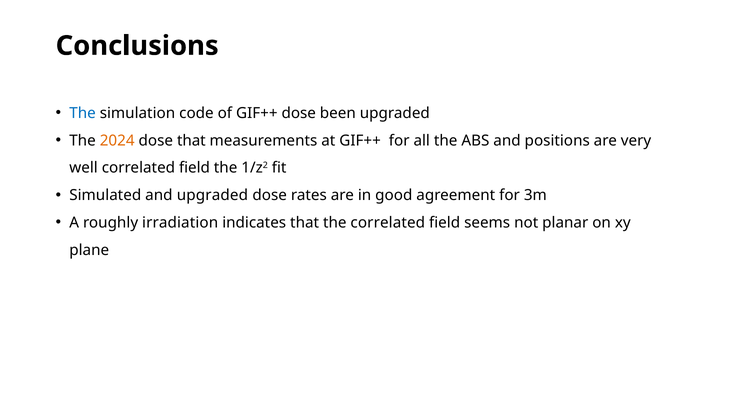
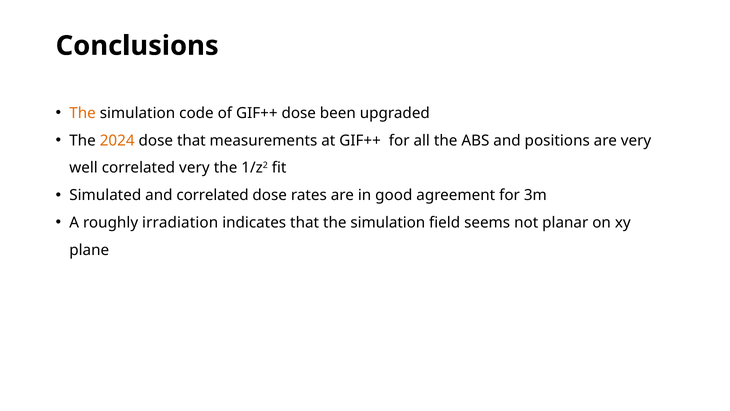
The at (83, 113) colour: blue -> orange
well correlated field: field -> very
and upgraded: upgraded -> correlated
that the correlated: correlated -> simulation
